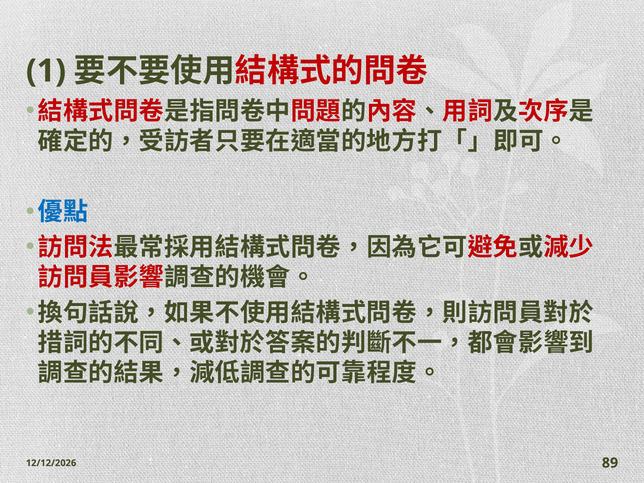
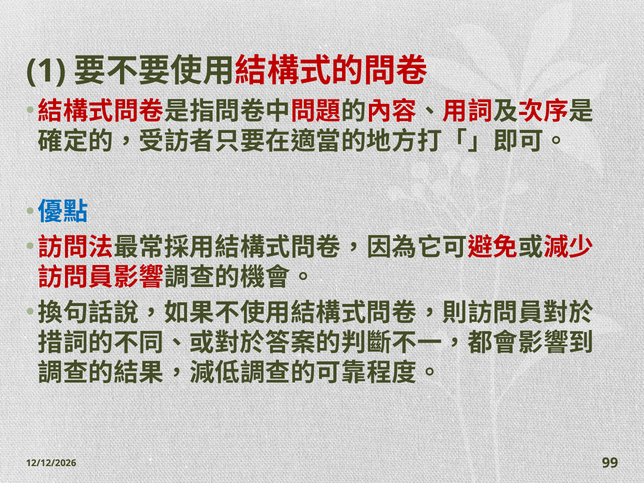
89: 89 -> 99
